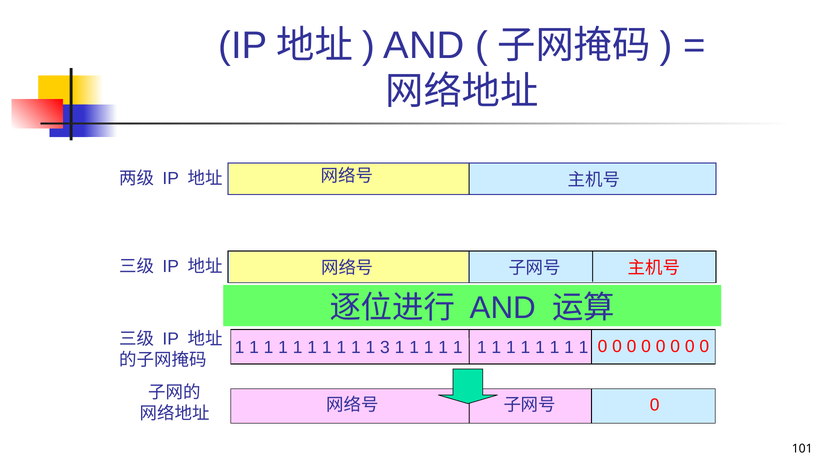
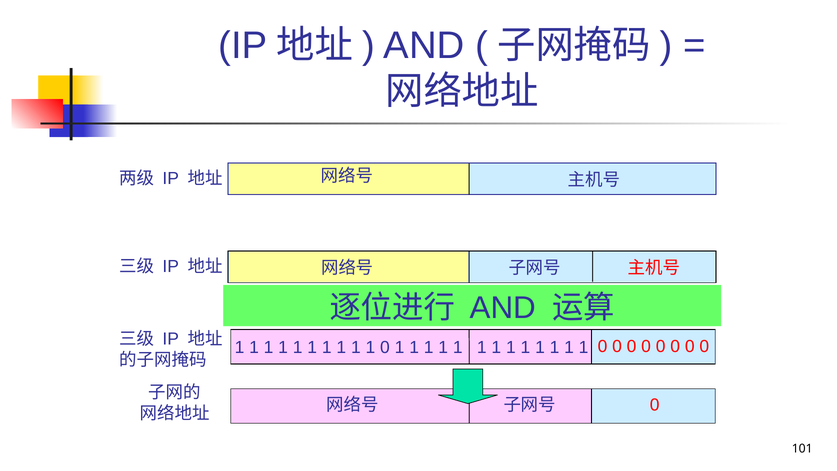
3 at (385, 348): 3 -> 0
